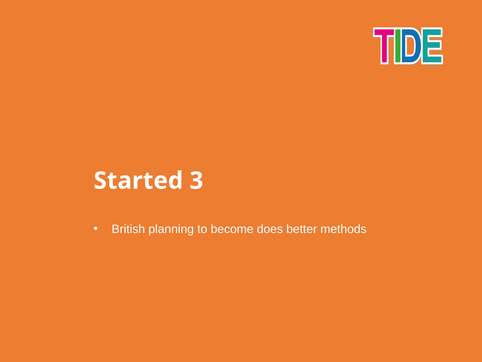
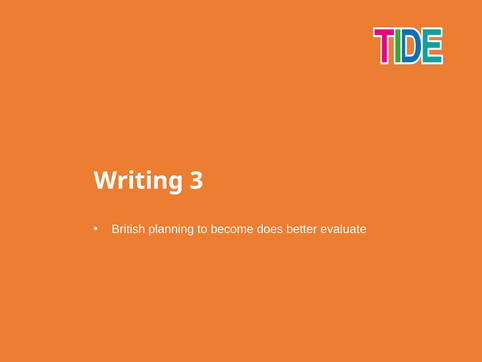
Started: Started -> Writing
methods: methods -> evaluate
